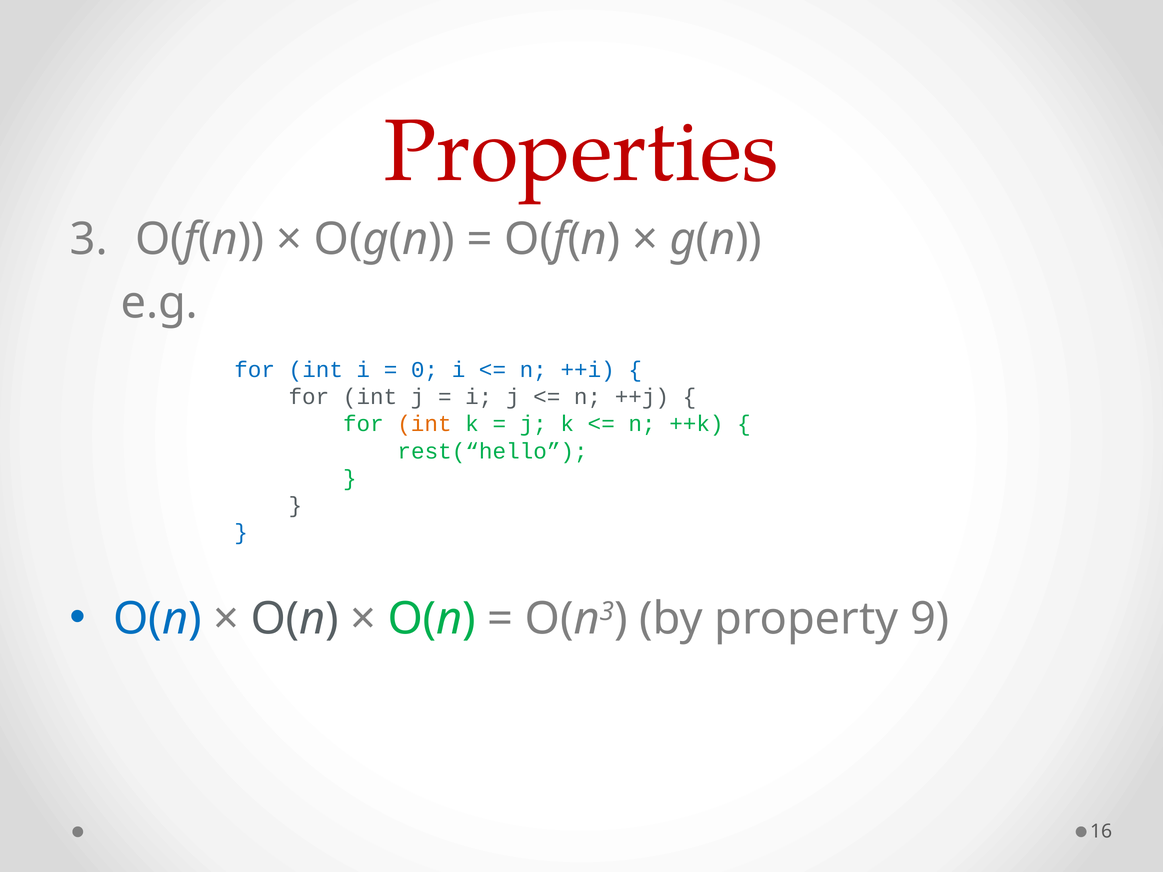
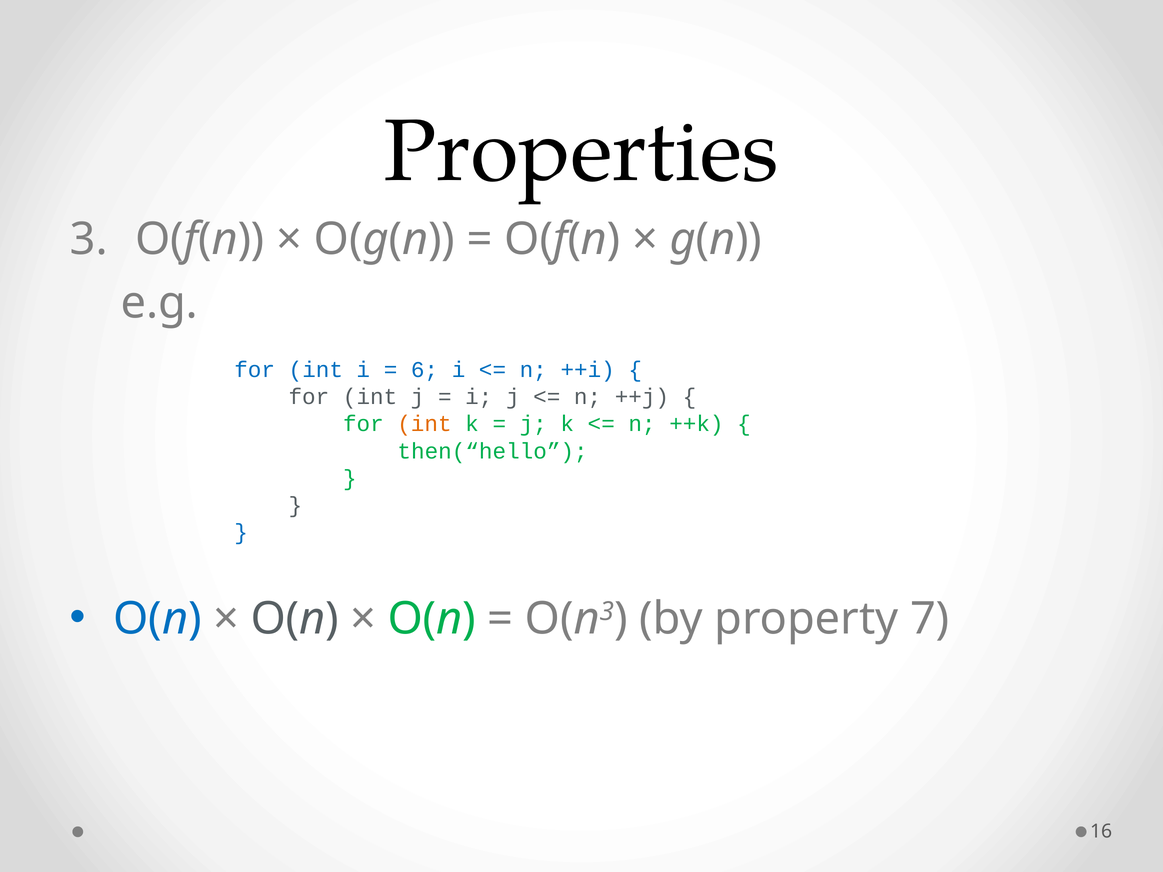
Properties colour: red -> black
0: 0 -> 6
rest(“hello: rest(“hello -> then(“hello
9: 9 -> 7
